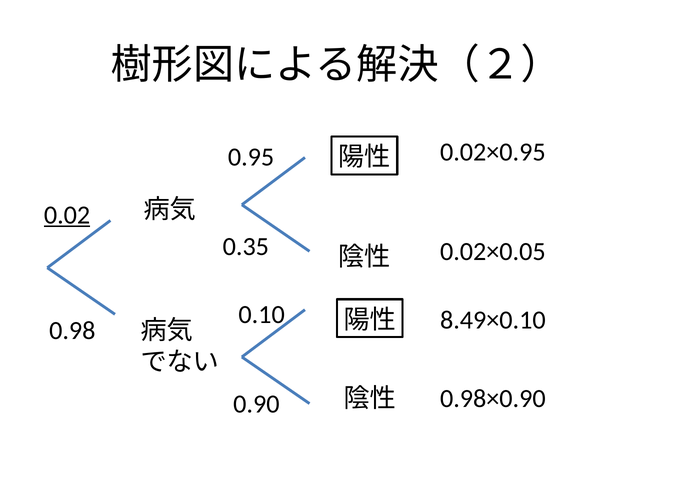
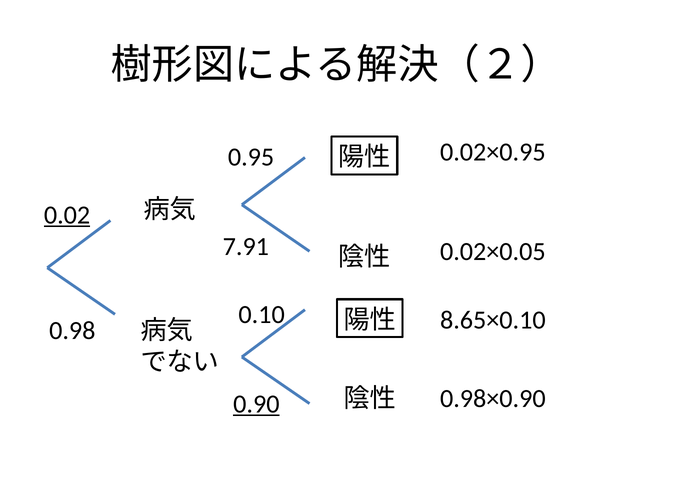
0.35: 0.35 -> 7.91
8.49×0.10: 8.49×0.10 -> 8.65×0.10
0.90 underline: none -> present
